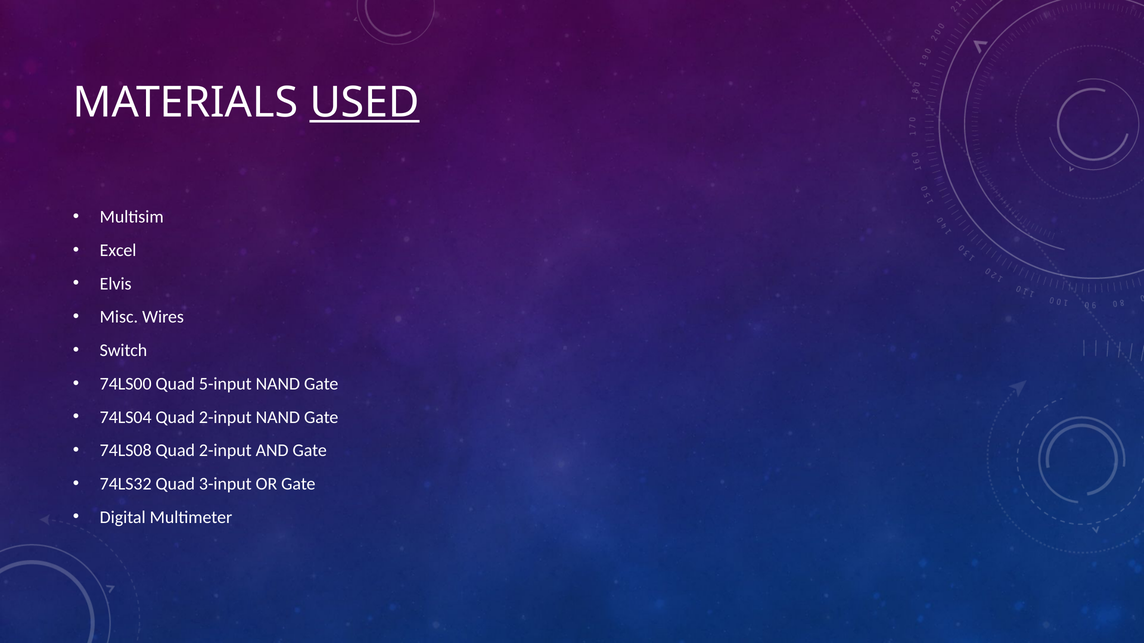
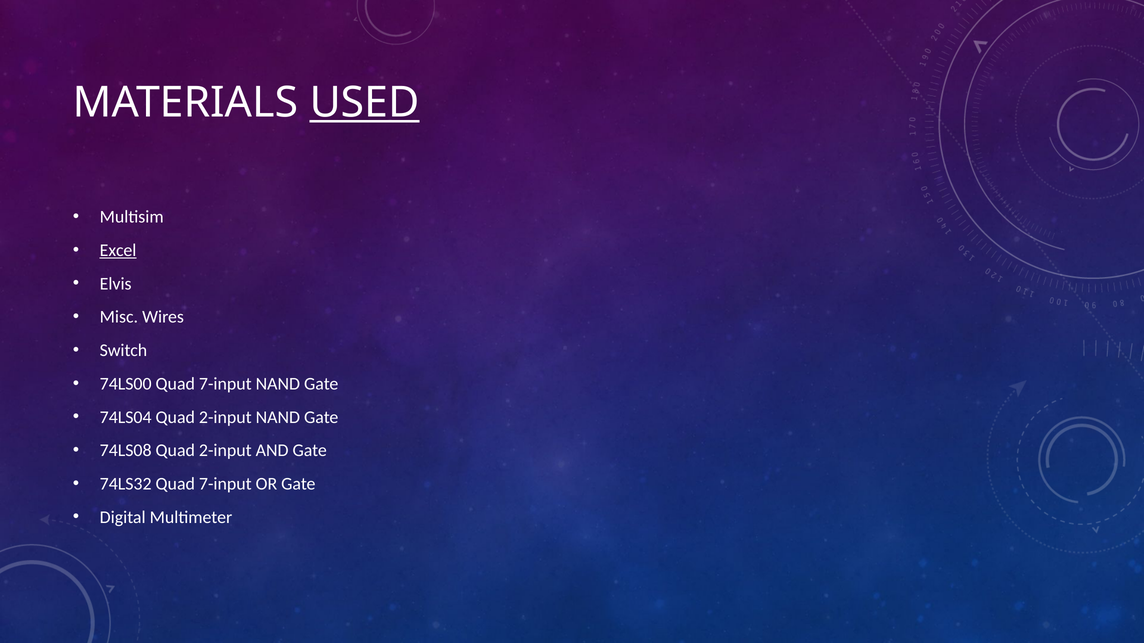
Excel underline: none -> present
74LS00 Quad 5-input: 5-input -> 7-input
74LS32 Quad 3-input: 3-input -> 7-input
